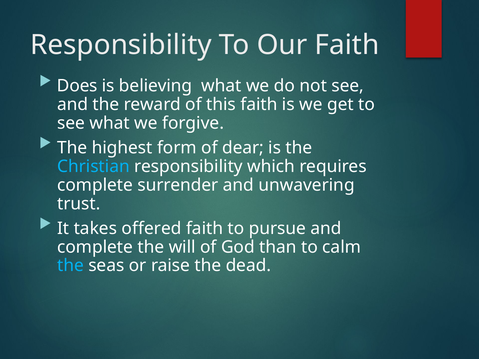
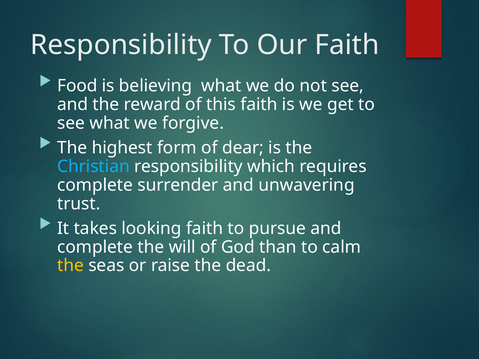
Does: Does -> Food
offered: offered -> looking
the at (70, 266) colour: light blue -> yellow
